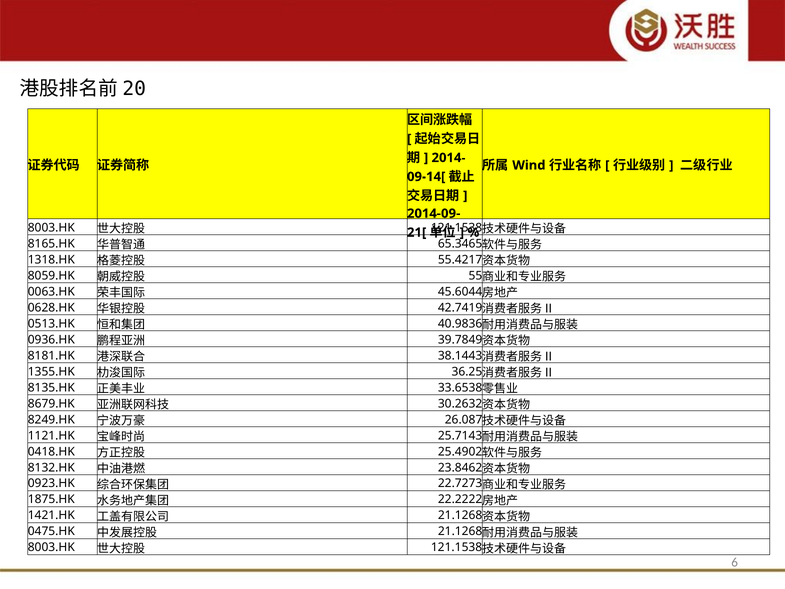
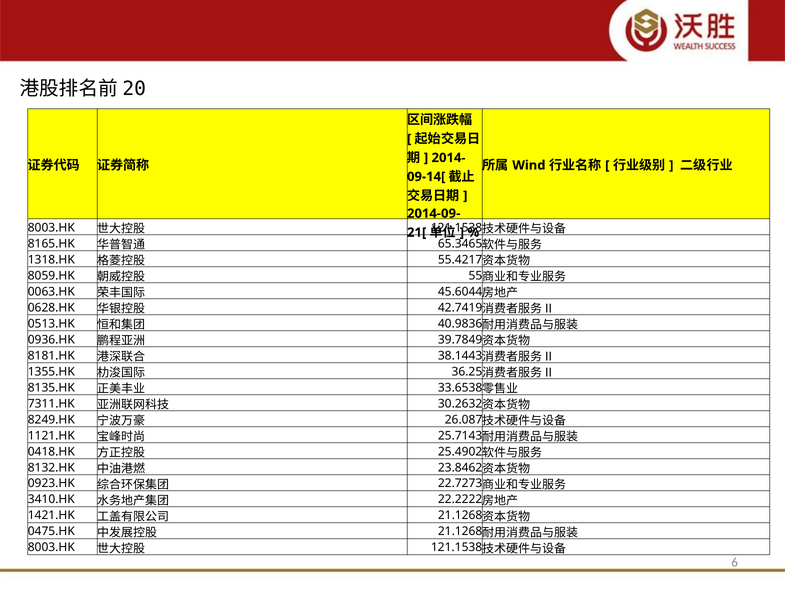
8679.HK: 8679.HK -> 7311.HK
1875.HK: 1875.HK -> 3410.HK
